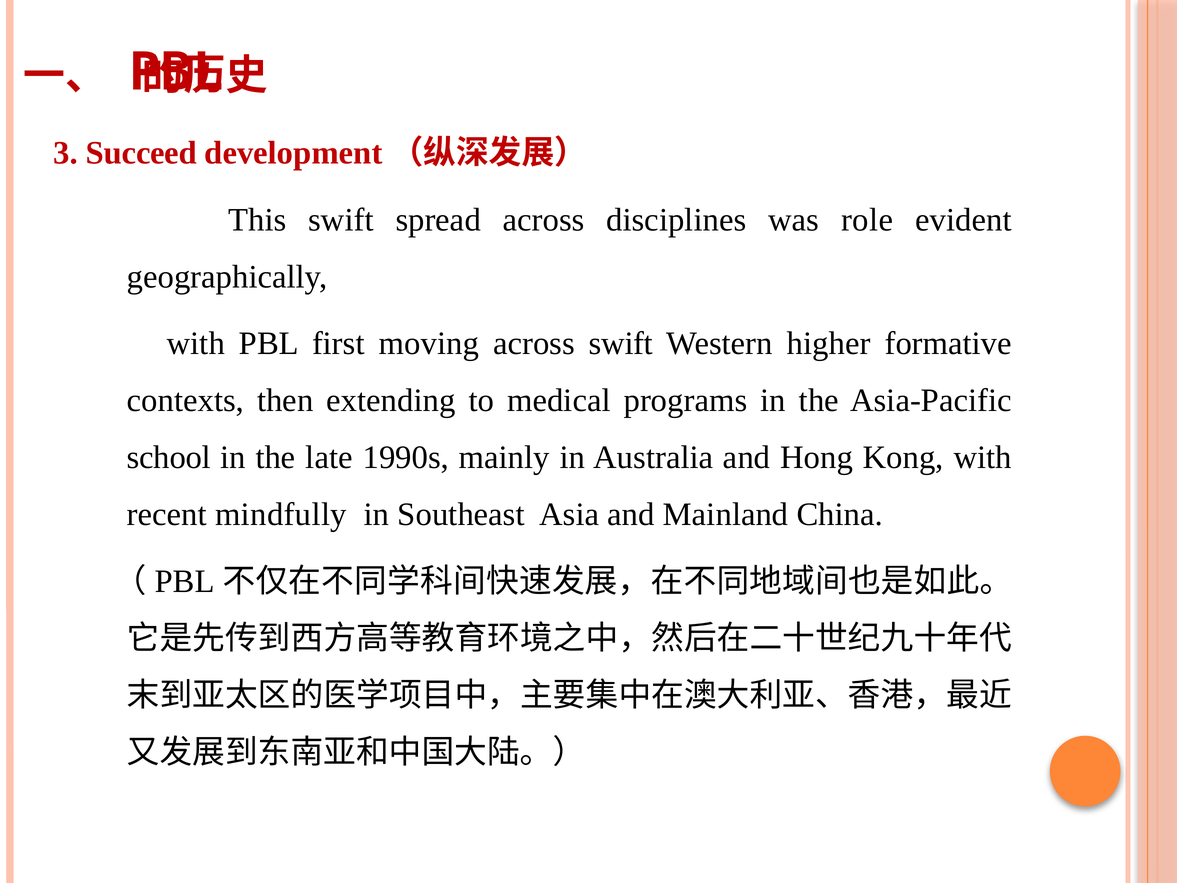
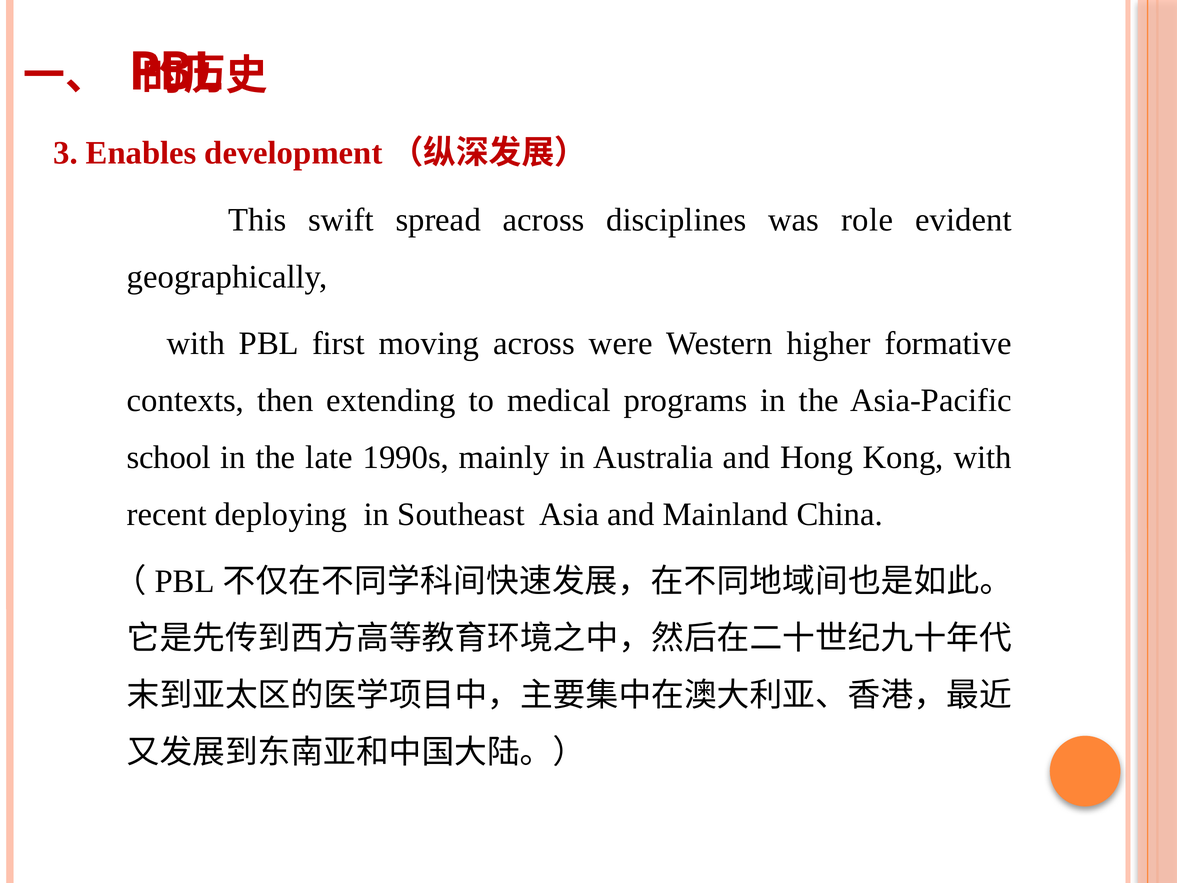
Succeed: Succeed -> Enables
across swift: swift -> were
mindfully: mindfully -> deploying
